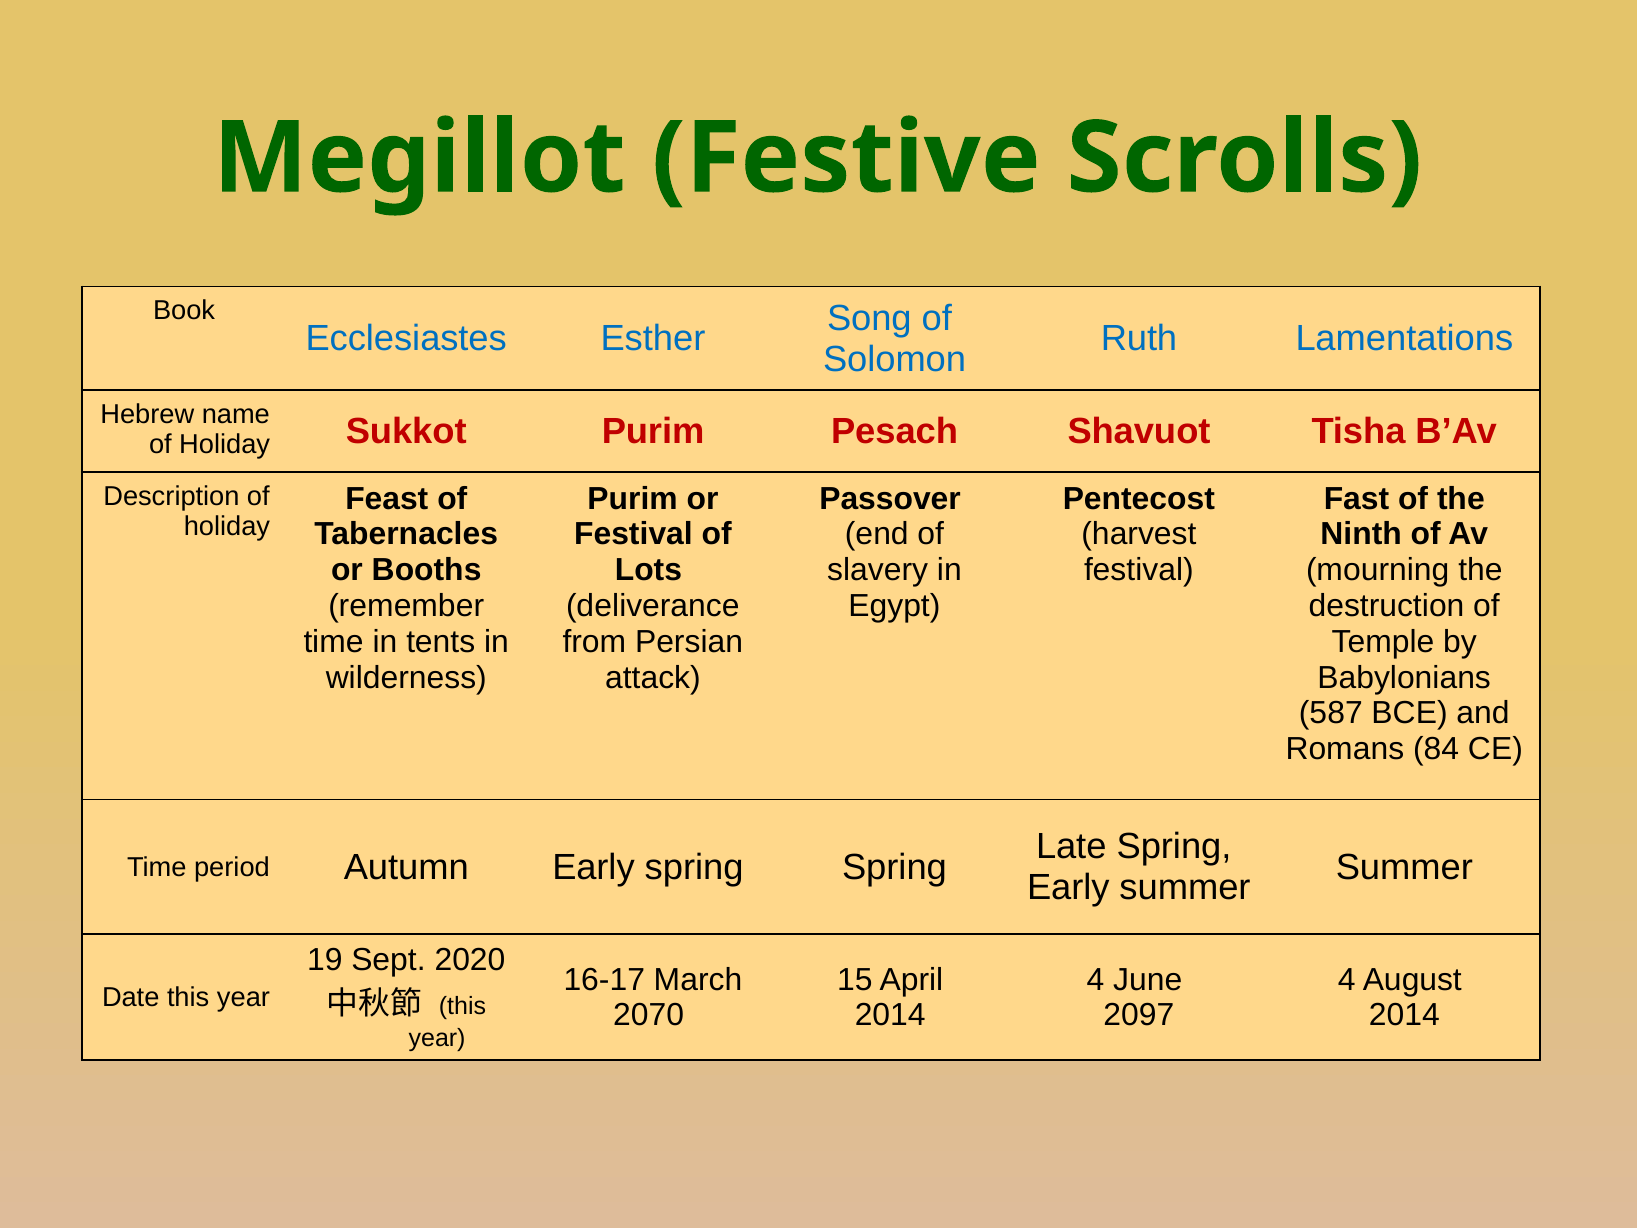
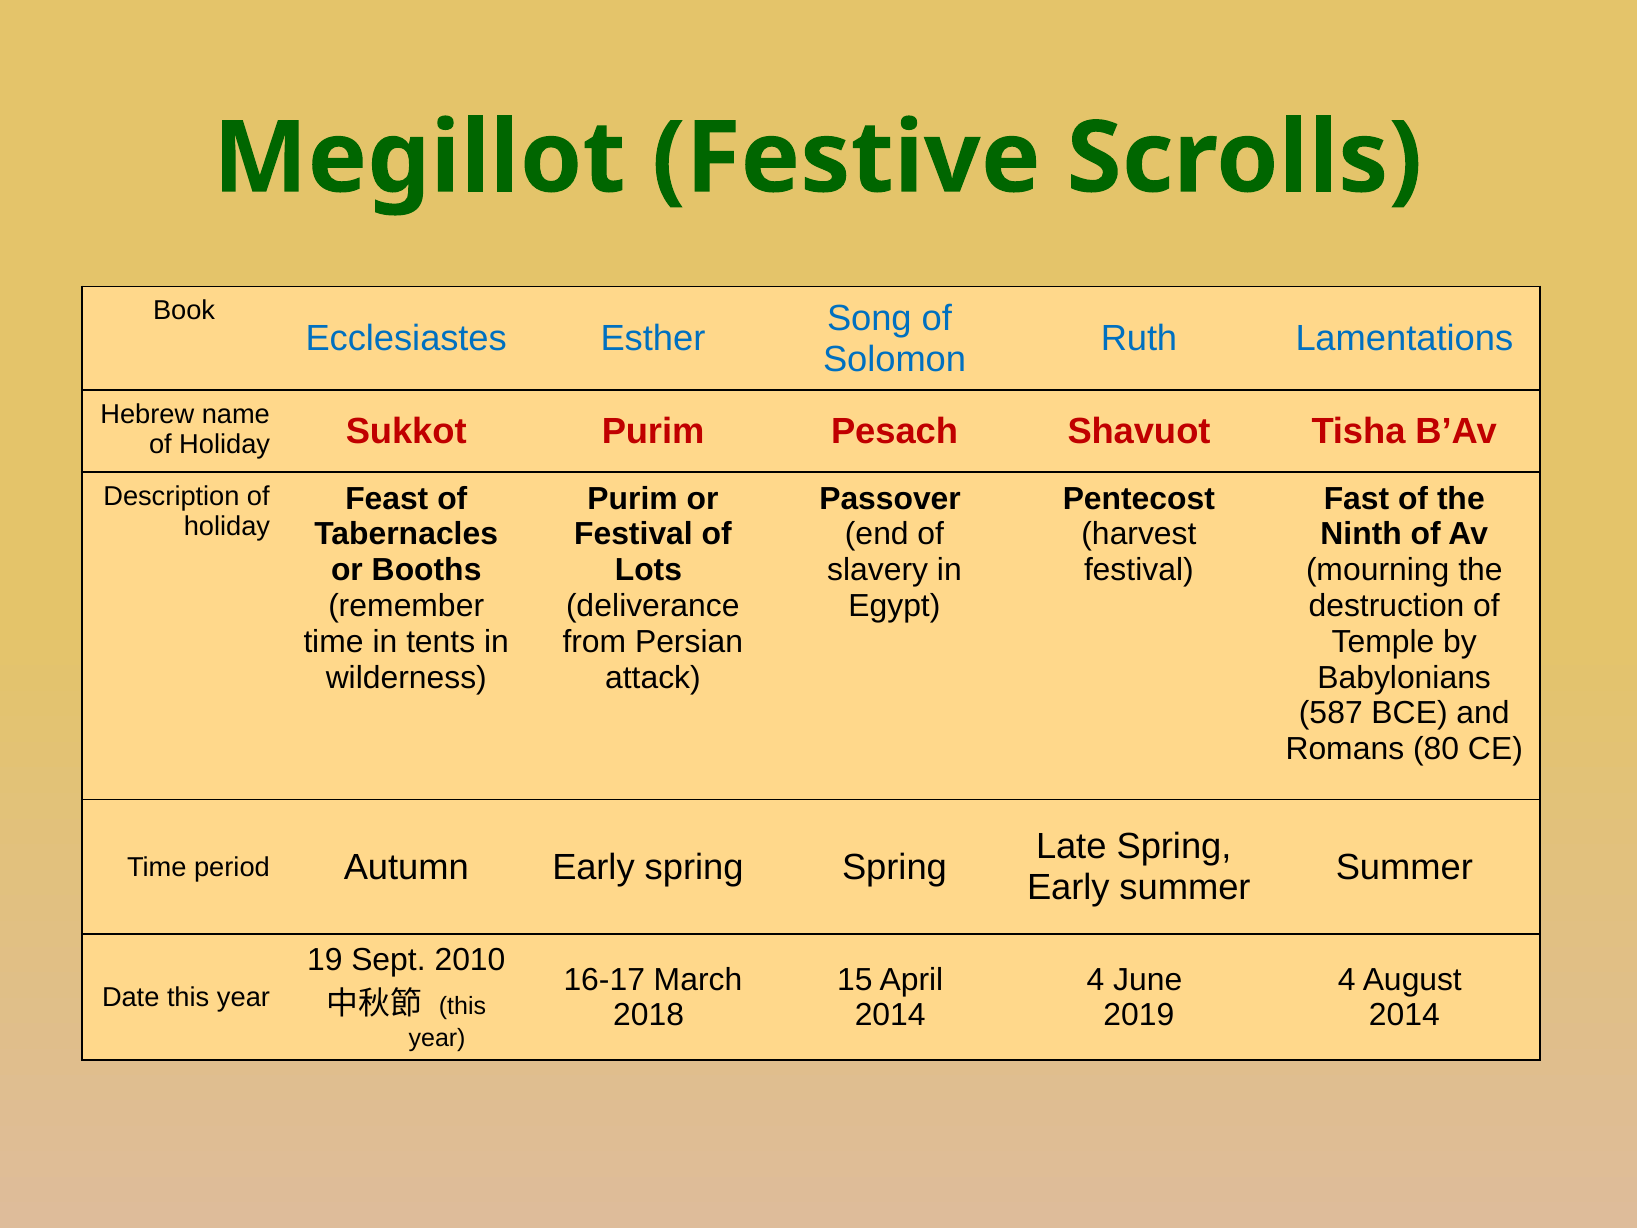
84: 84 -> 80
2020: 2020 -> 2010
2070: 2070 -> 2018
2097: 2097 -> 2019
